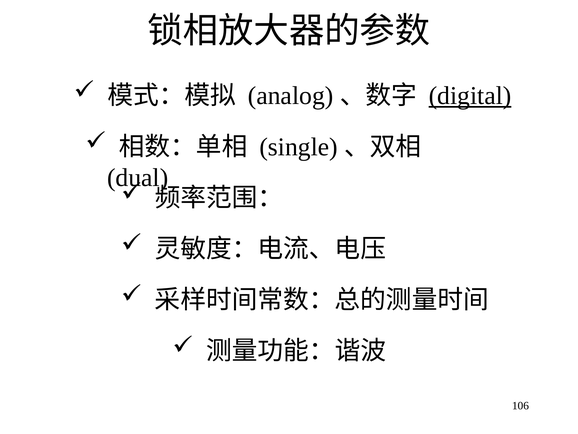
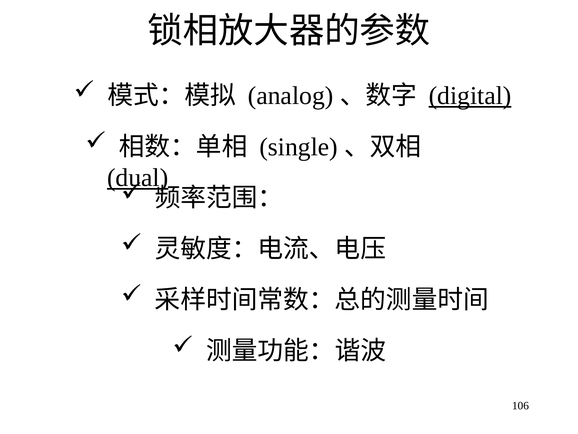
dual underline: none -> present
